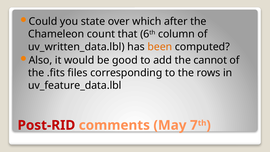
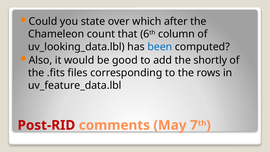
uv_written_data.lbl: uv_written_data.lbl -> uv_looking_data.lbl
been colour: orange -> blue
cannot: cannot -> shortly
